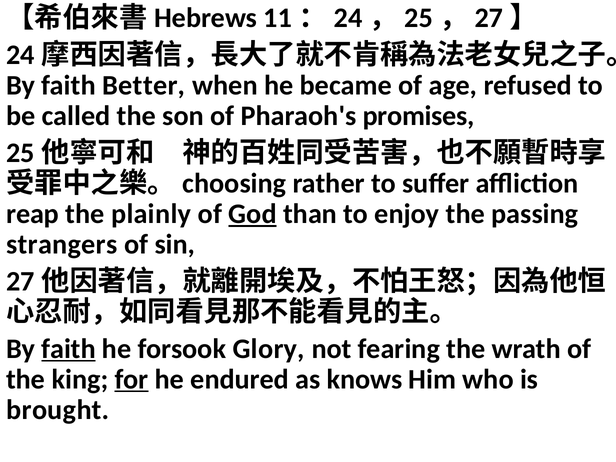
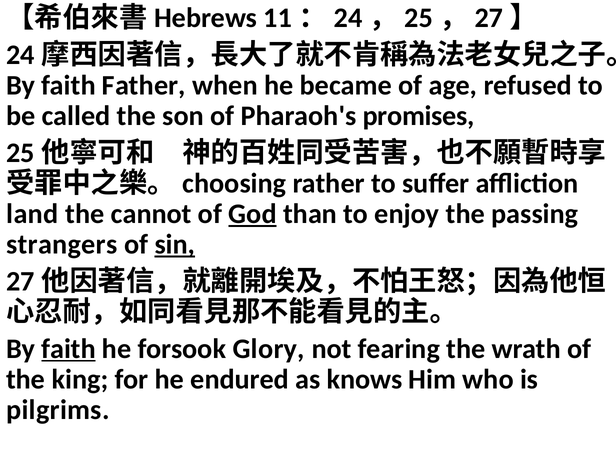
Better: Better -> Father
reap: reap -> land
plainly: plainly -> cannot
sin underline: none -> present
for underline: present -> none
brought: brought -> pilgrims
